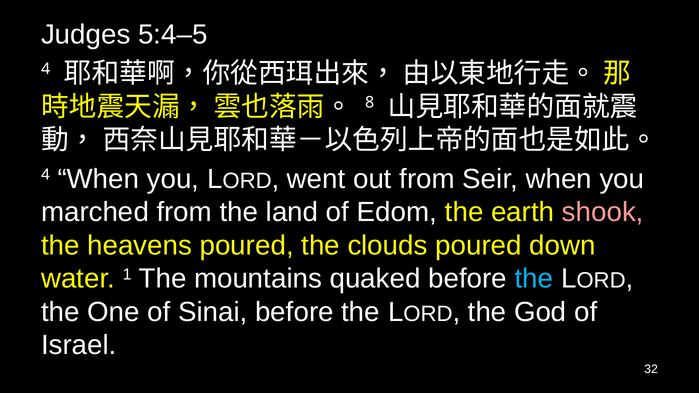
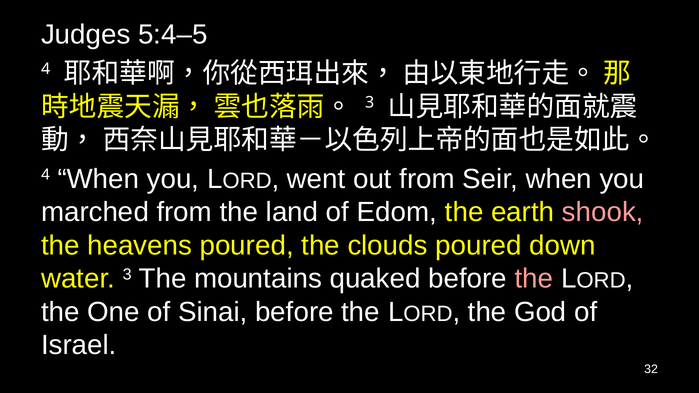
8 at (370, 102): 8 -> 3
water 1: 1 -> 3
the at (534, 279) colour: light blue -> pink
